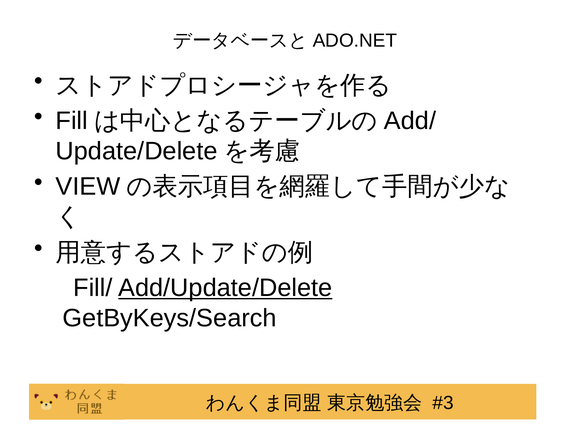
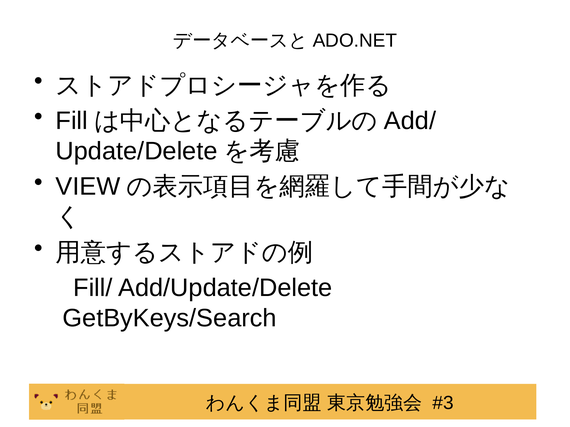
Add/Update/Delete underline: present -> none
